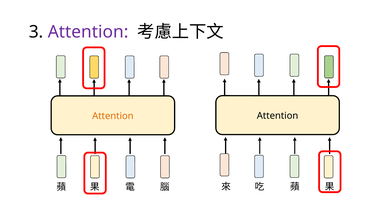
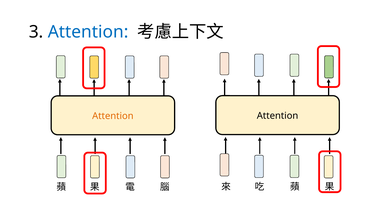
Attention at (88, 32) colour: purple -> blue
